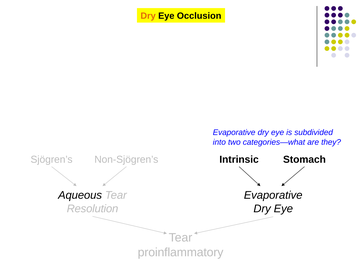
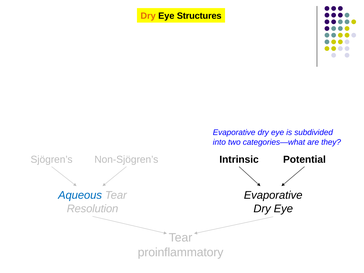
Occlusion: Occlusion -> Structures
Stomach: Stomach -> Potential
Aqueous colour: black -> blue
